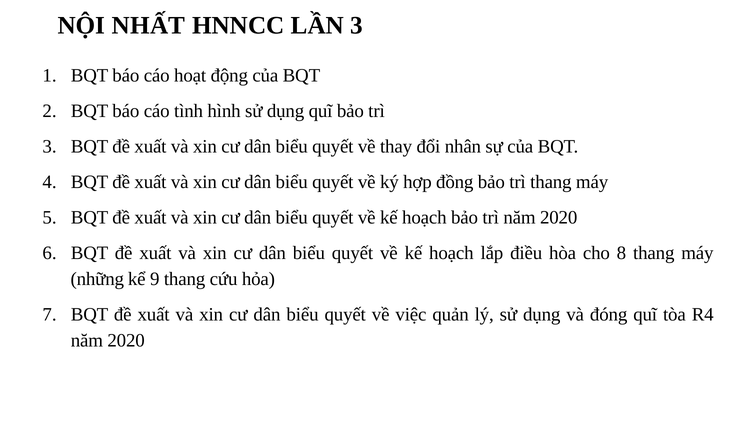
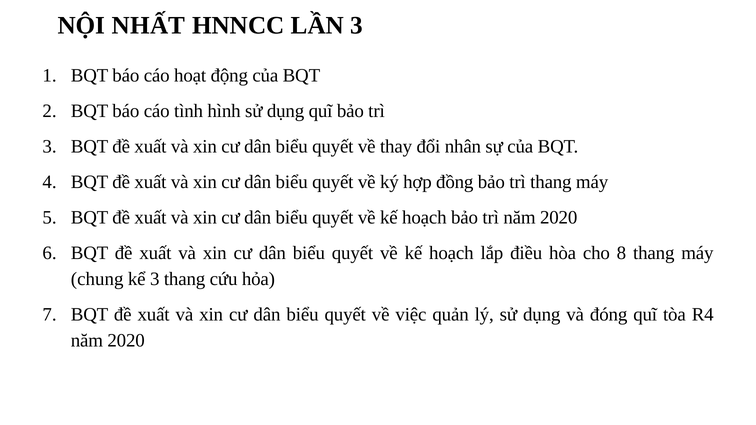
những: những -> chung
kể 9: 9 -> 3
